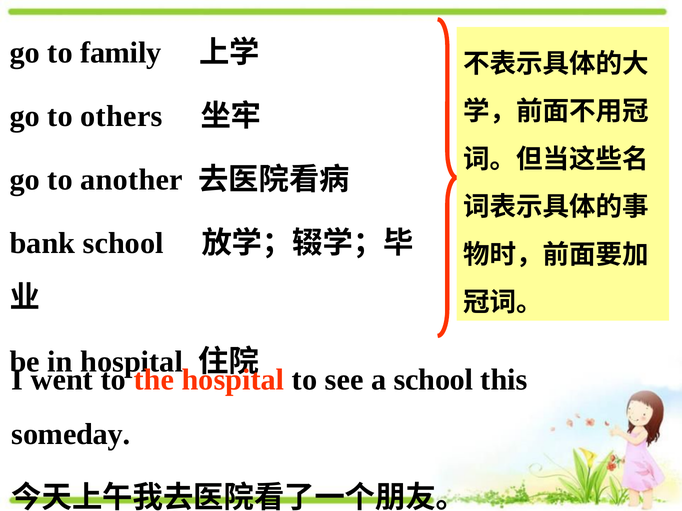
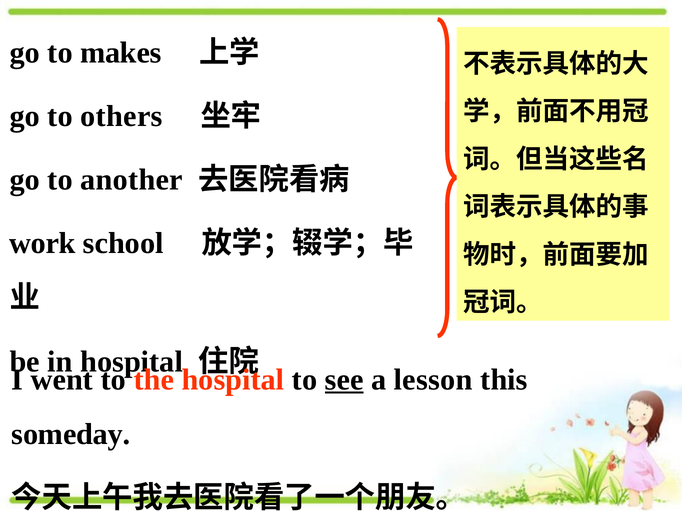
family: family -> makes
bank: bank -> work
see underline: none -> present
a school: school -> lesson
